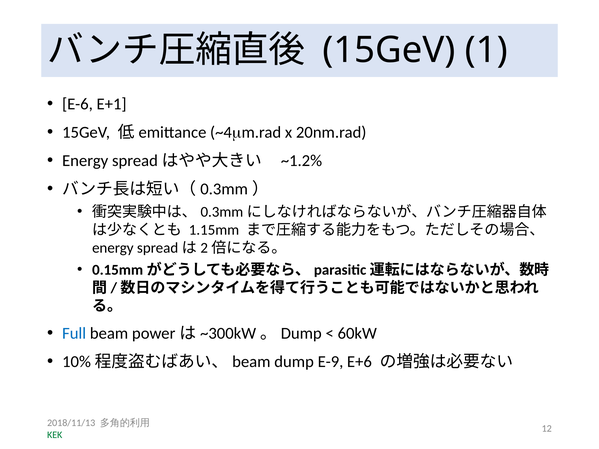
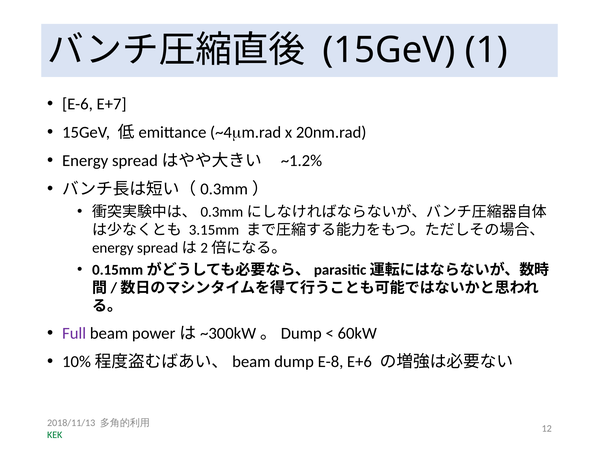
E+1: E+1 -> E+7
1.15mm: 1.15mm -> 3.15mm
Full colour: blue -> purple
E-9: E-9 -> E-8
